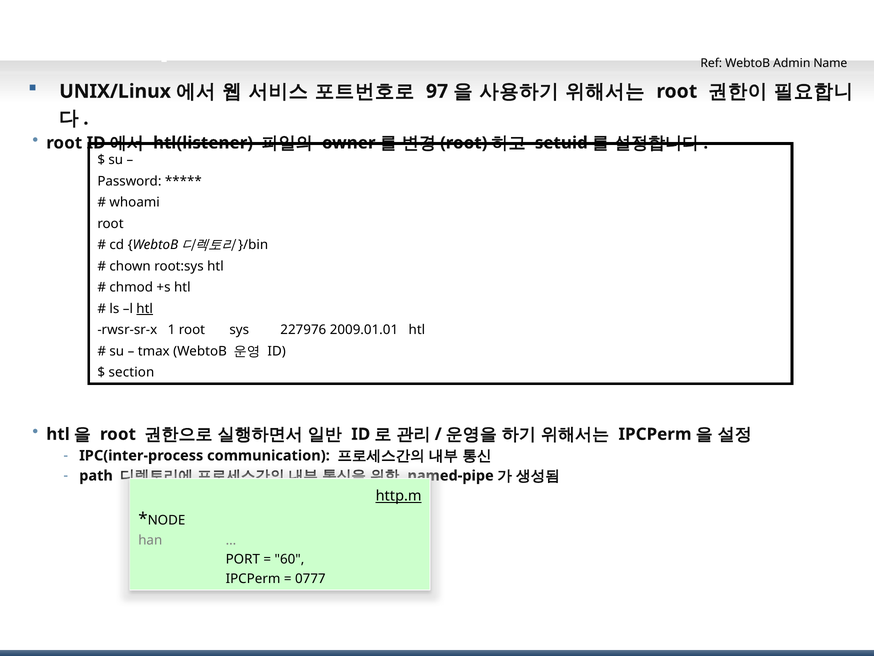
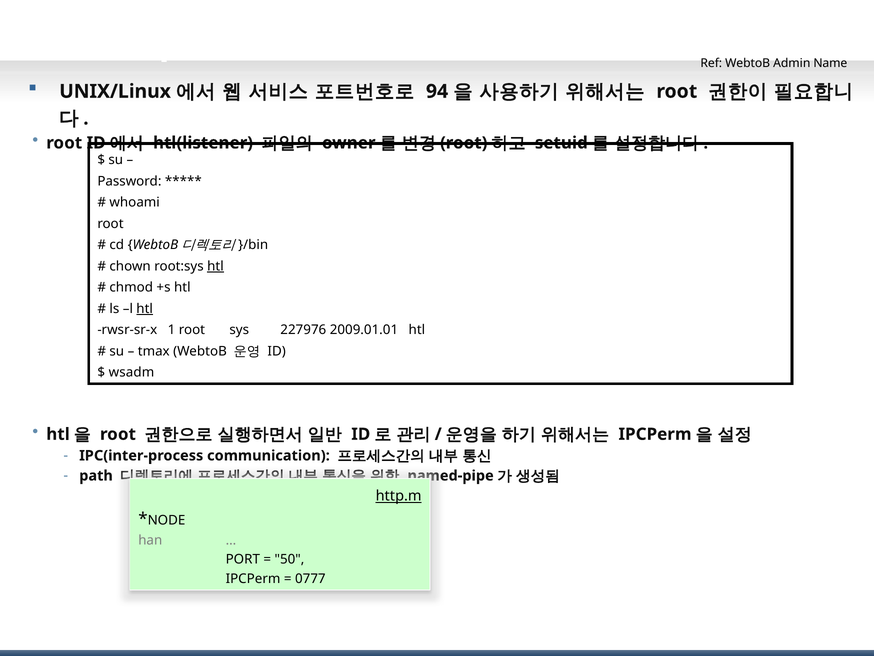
97: 97 -> 94
htl at (215, 266) underline: none -> present
section: section -> wsadm
60: 60 -> 50
